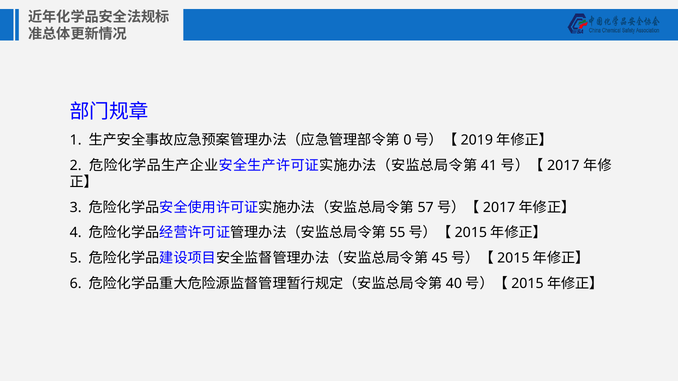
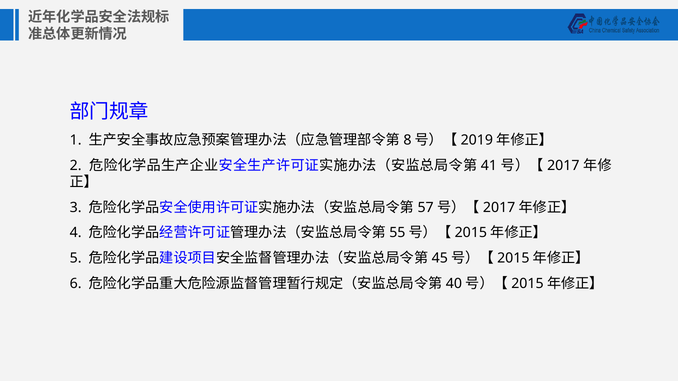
0: 0 -> 8
